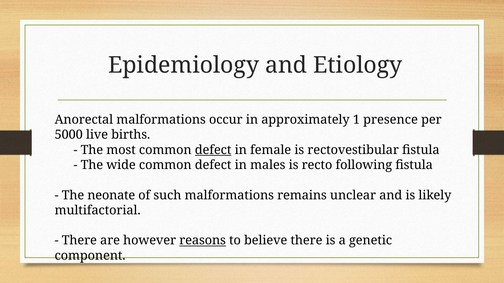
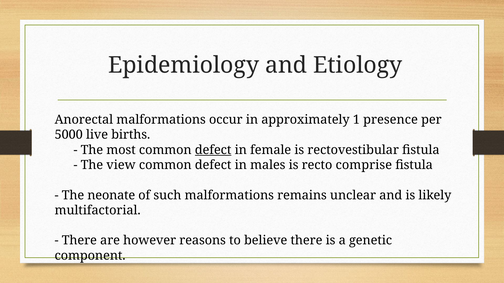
wide: wide -> view
following: following -> comprise
reasons underline: present -> none
